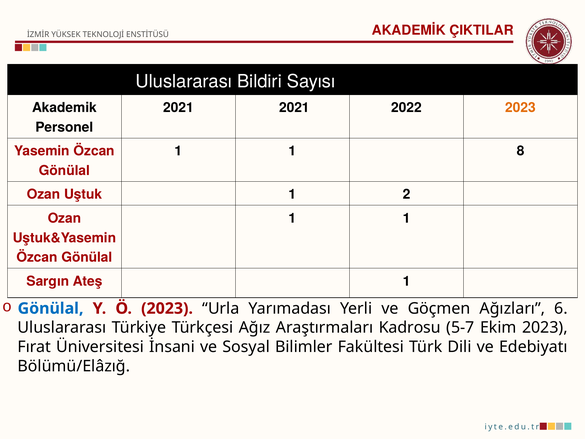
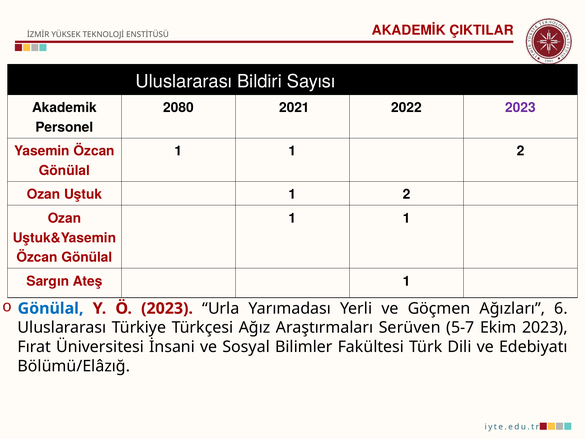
2021 at (178, 108): 2021 -> 2080
2023 at (520, 108) colour: orange -> purple
1 1 8: 8 -> 2
Kadrosu: Kadrosu -> Serüven
